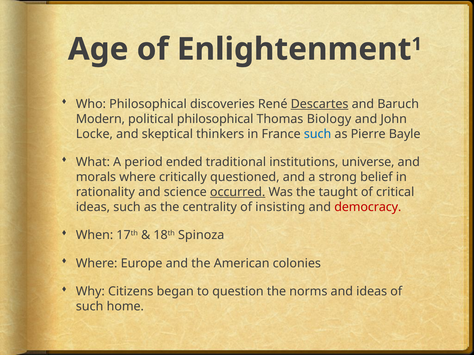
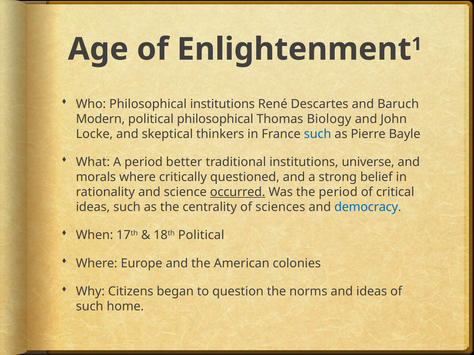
Philosophical discoveries: discoveries -> institutions
Descartes underline: present -> none
ended: ended -> better
the taught: taught -> period
insisting: insisting -> sciences
democracy colour: red -> blue
18th Spinoza: Spinoza -> Political
